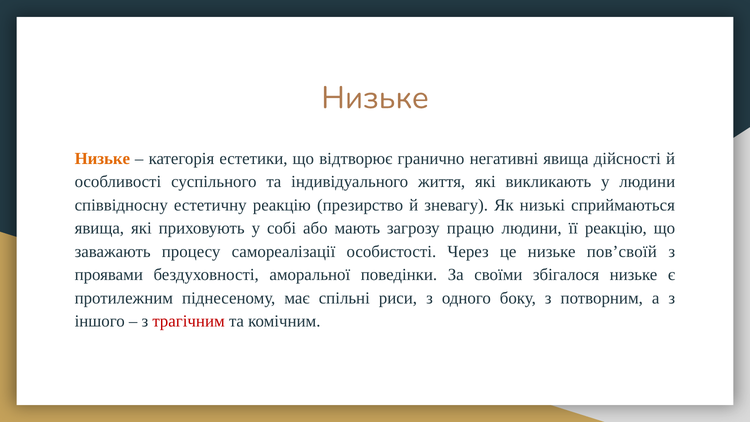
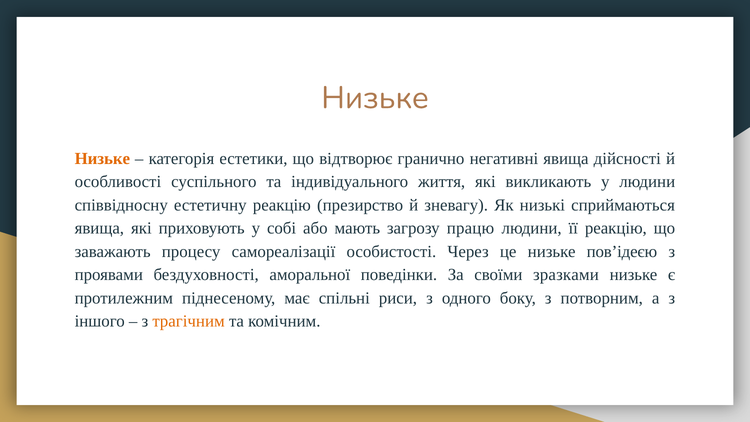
пов’своїй: пов’своїй -> пов’ідеєю
збігалося: збігалося -> зразками
трагічним colour: red -> orange
